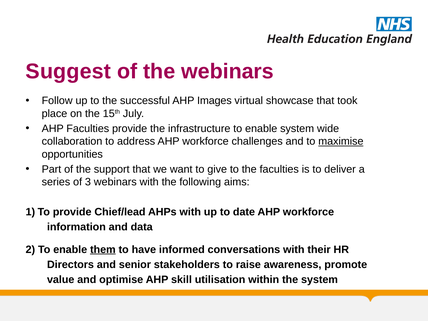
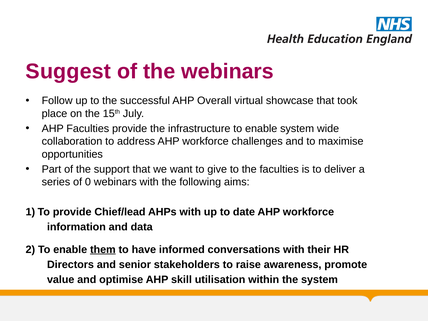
Images: Images -> Overall
maximise underline: present -> none
3: 3 -> 0
